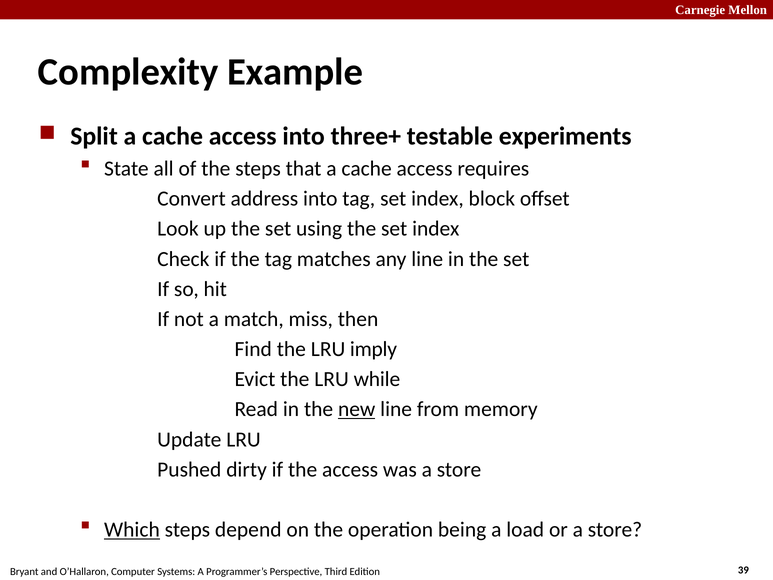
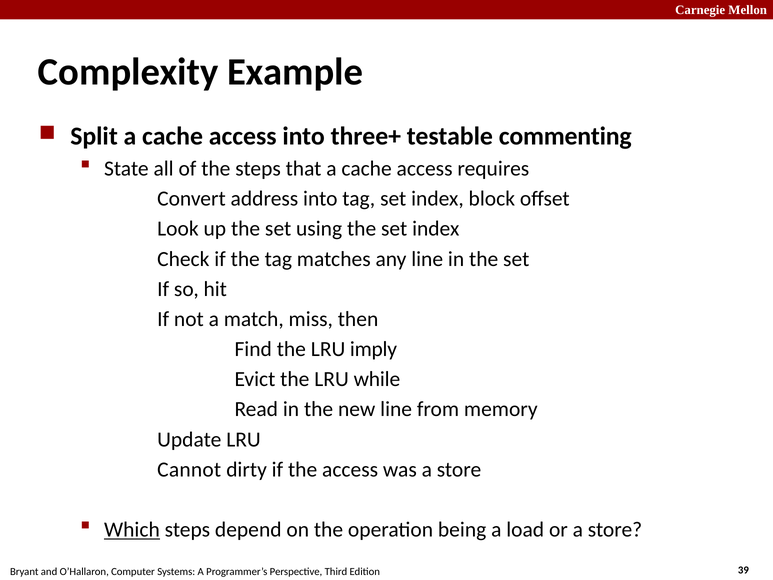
experiments: experiments -> commenting
new underline: present -> none
Pushed: Pushed -> Cannot
